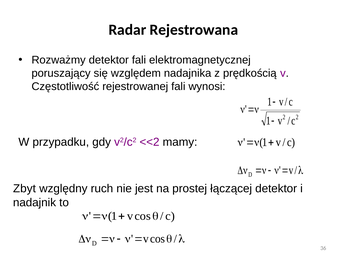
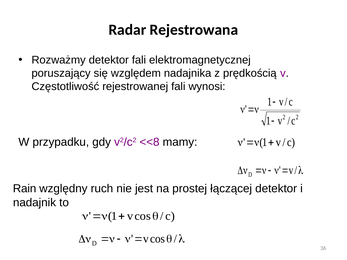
<<2: <<2 -> <<8
Zbyt: Zbyt -> Rain
